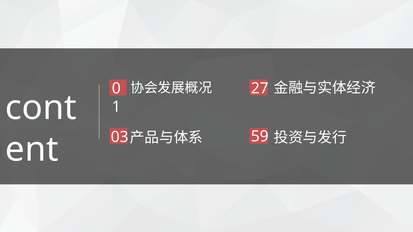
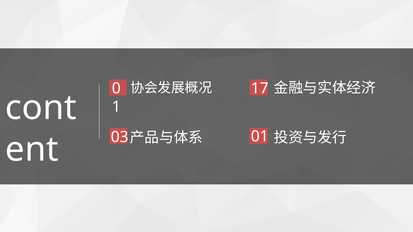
27: 27 -> 17
59: 59 -> 01
